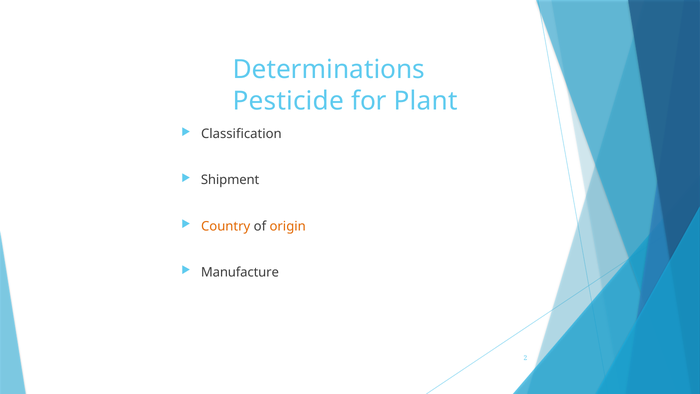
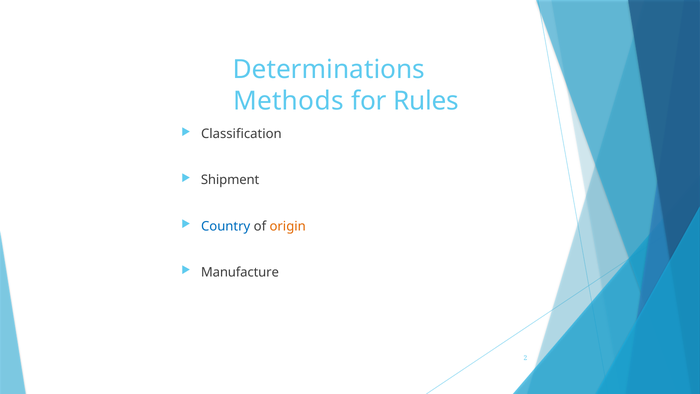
Pesticide: Pesticide -> Methods
Plant: Plant -> Rules
Country colour: orange -> blue
